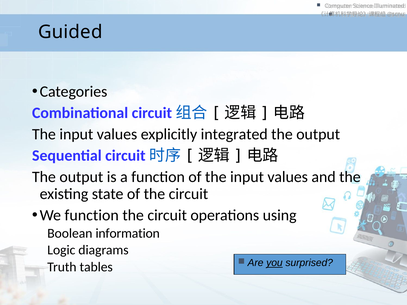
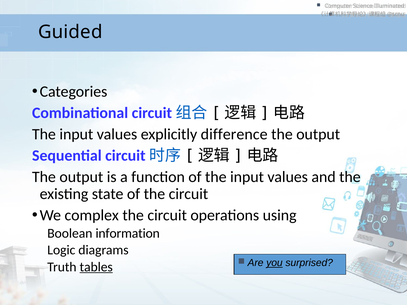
integrated: integrated -> difference
We function: function -> complex
tables underline: none -> present
